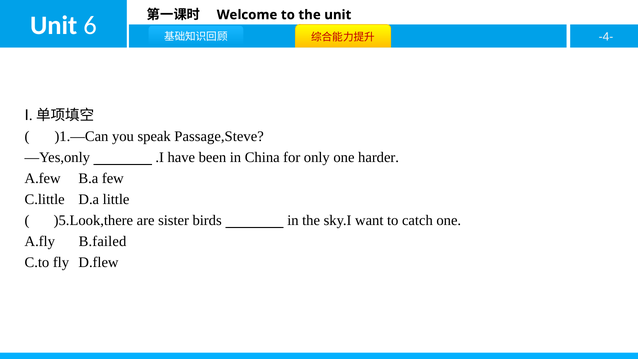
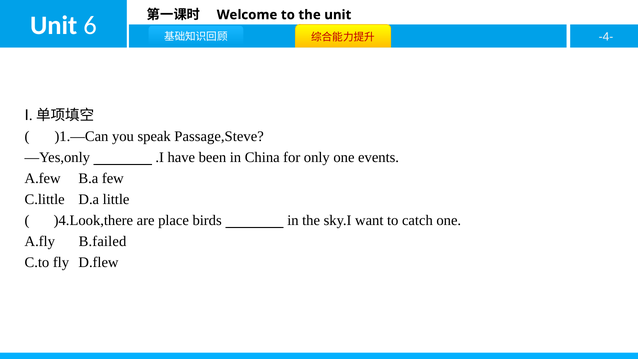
harder: harder -> events
)5.Look,there: )5.Look,there -> )4.Look,there
sister: sister -> place
